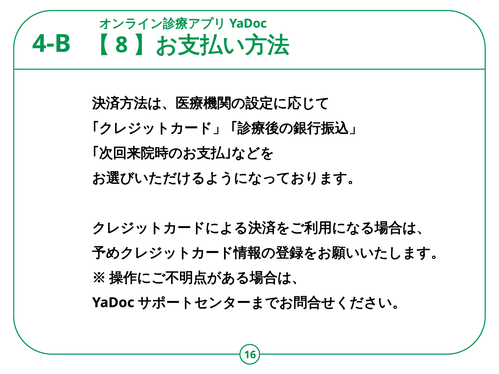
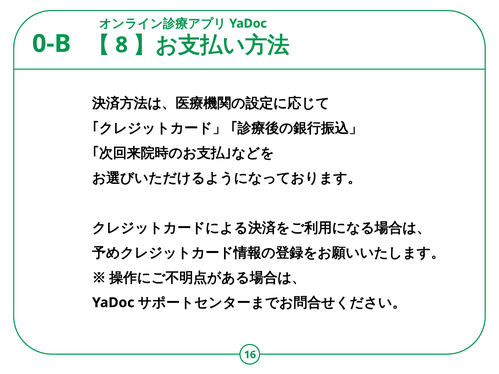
4-B: 4-B -> 0-B
